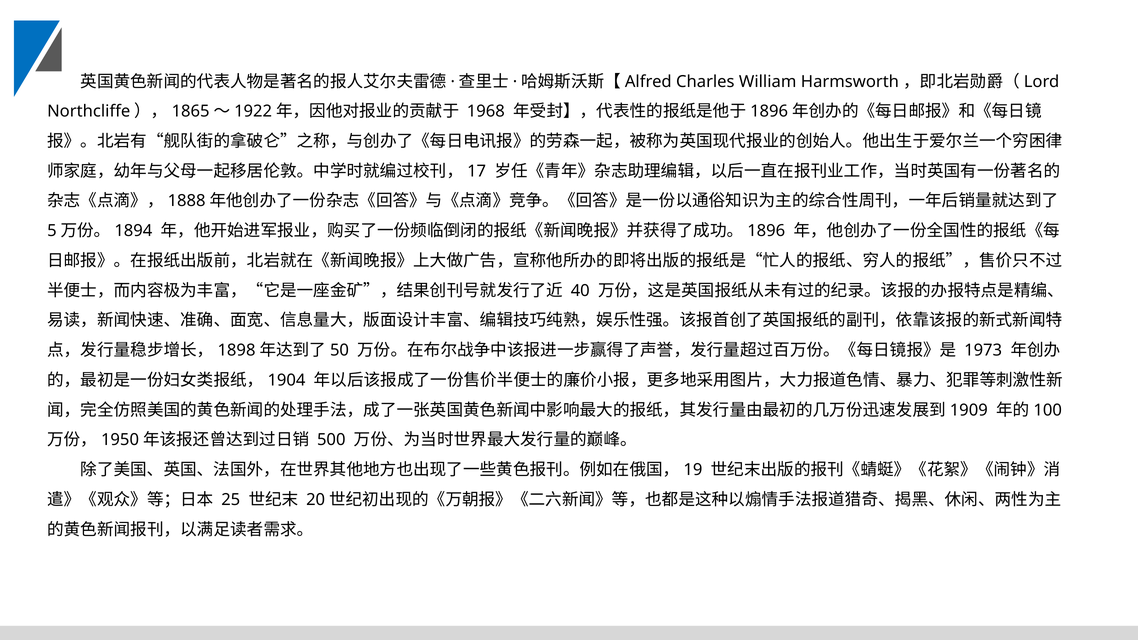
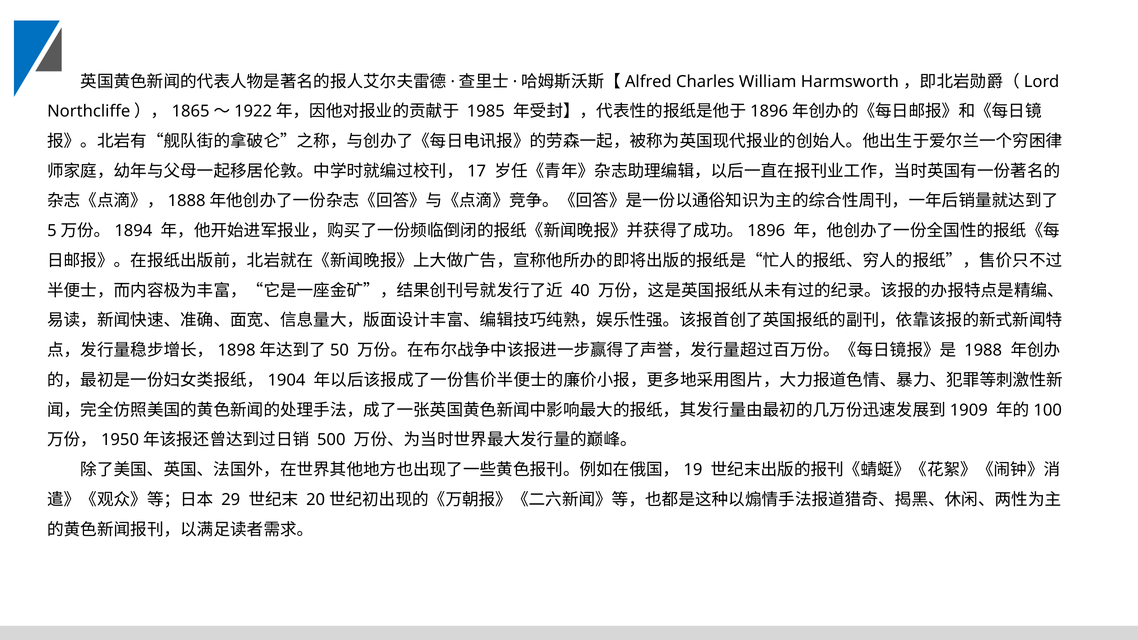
1968: 1968 -> 1985
1973: 1973 -> 1988
25: 25 -> 29
